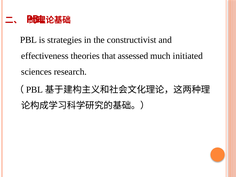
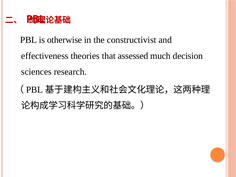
strategies: strategies -> otherwise
initiated: initiated -> decision
